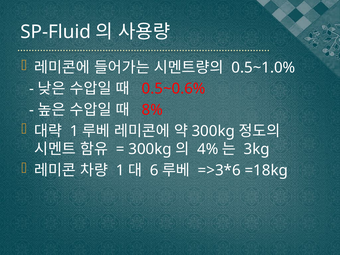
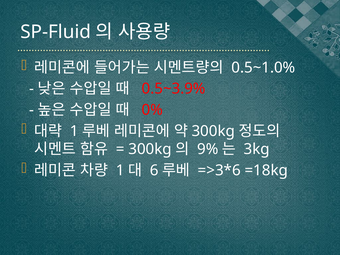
0.5~0.6%: 0.5~0.6% -> 0.5~3.9%
8%: 8% -> 0%
4%: 4% -> 9%
